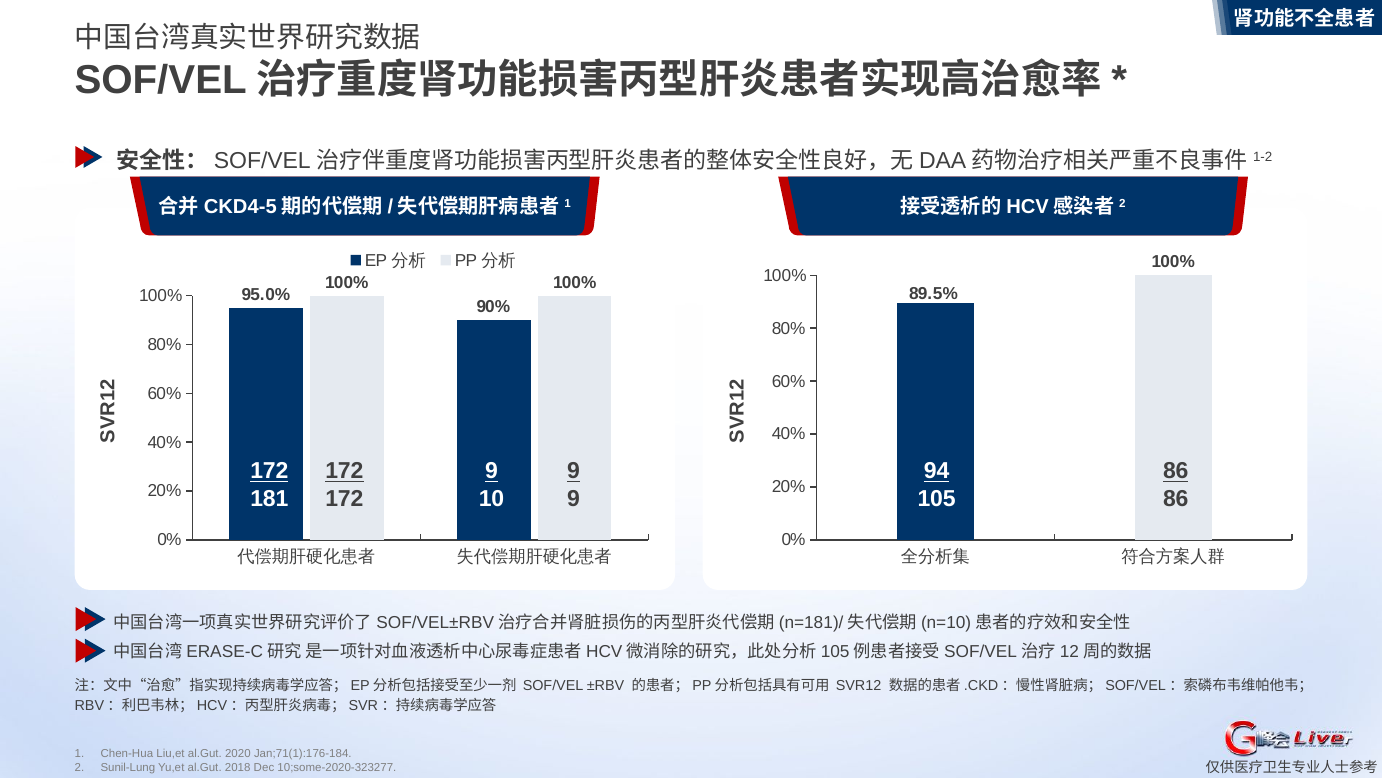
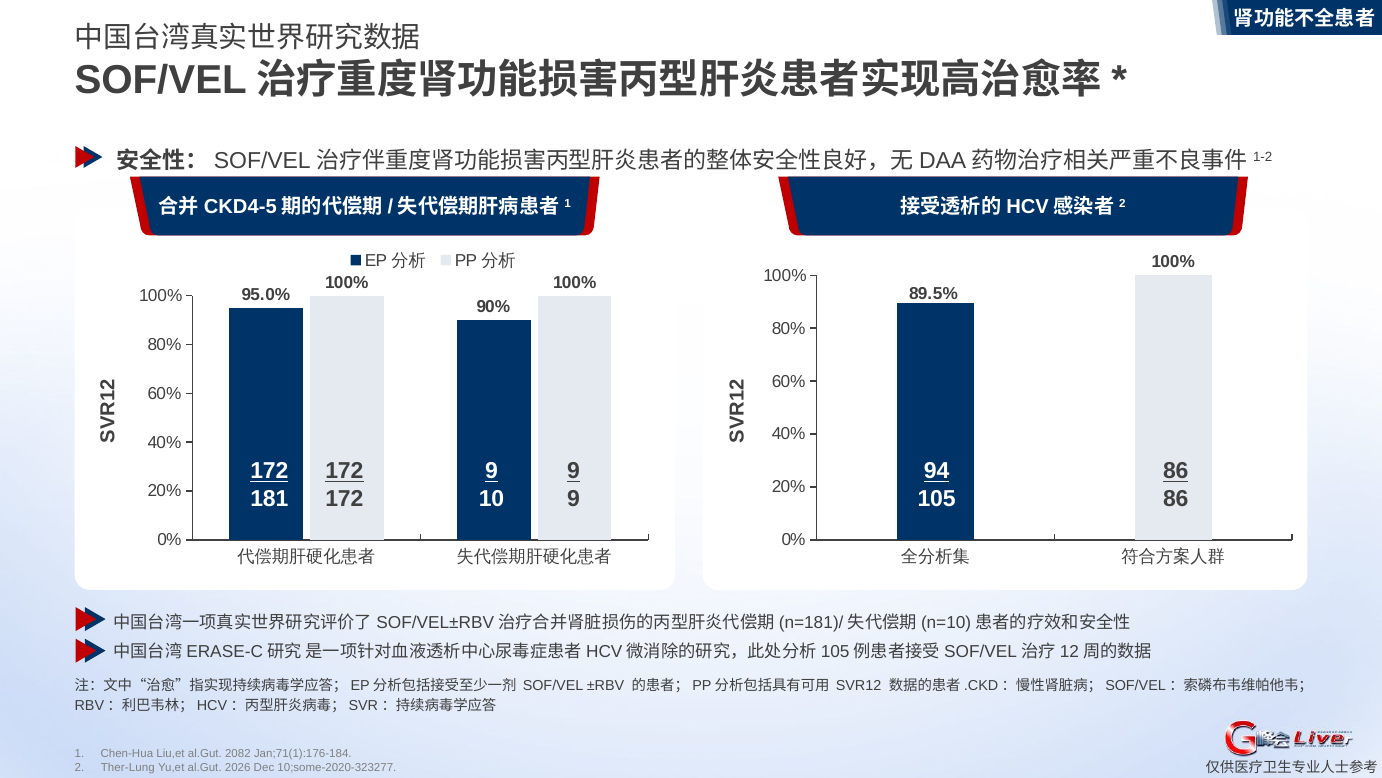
2020: 2020 -> 2082
Sunil-Lung: Sunil-Lung -> Ther-Lung
2018: 2018 -> 2026
